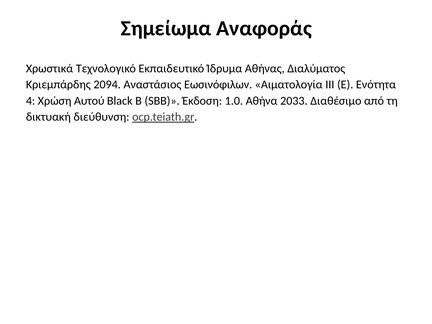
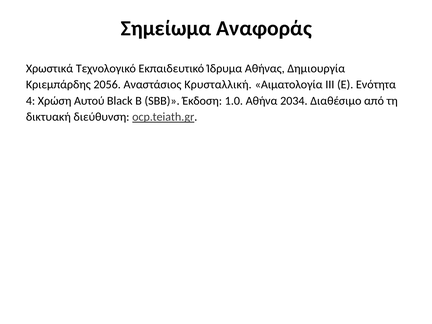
Διαλύματος: Διαλύματος -> Δημιουργία
2094: 2094 -> 2056
Εωσινόφιλων: Εωσινόφιλων -> Κρυσταλλική
2033: 2033 -> 2034
